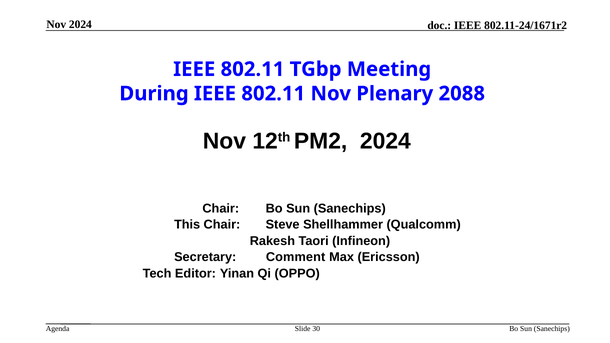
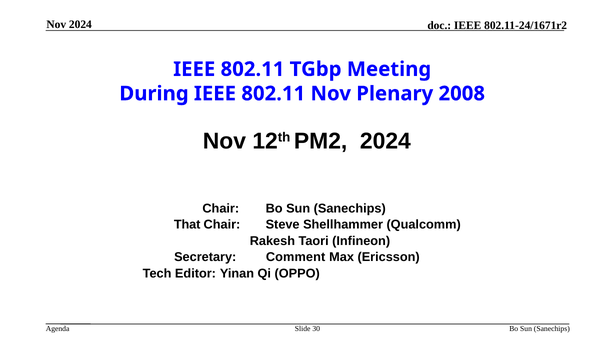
2088: 2088 -> 2008
This: This -> That
